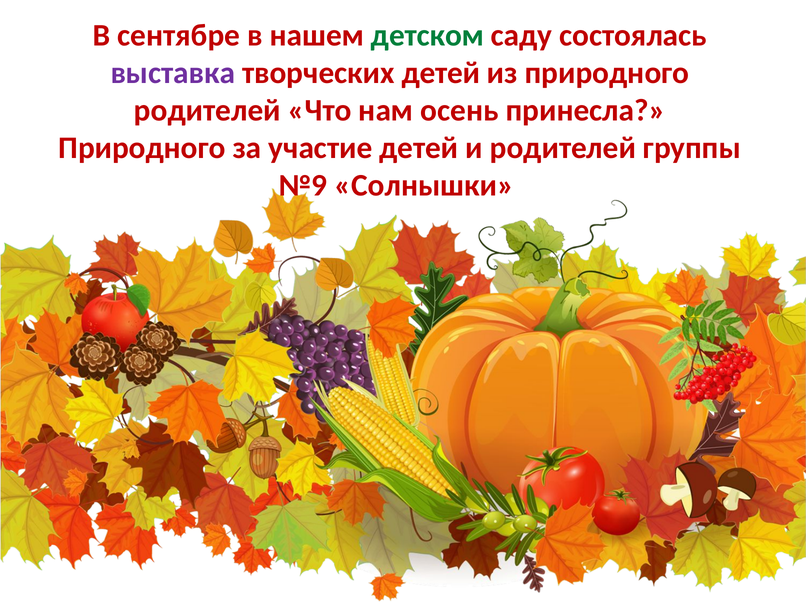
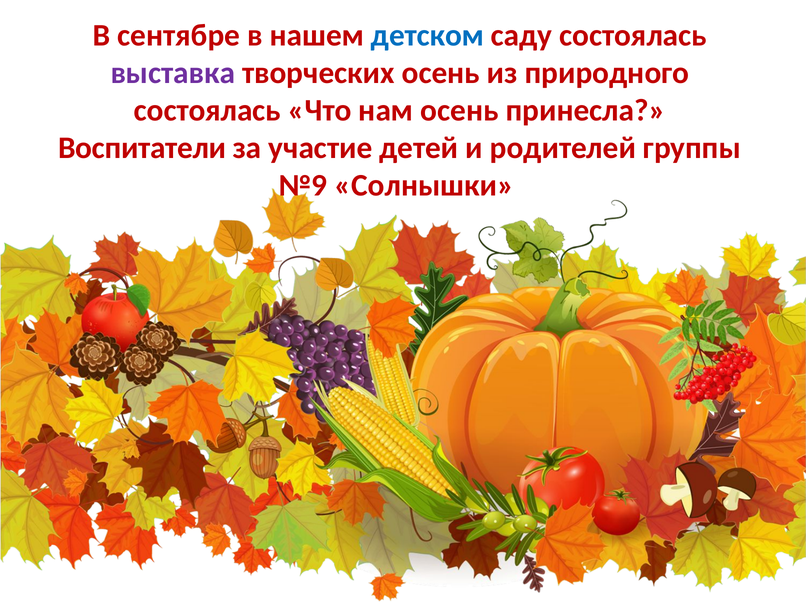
детском colour: green -> blue
творческих детей: детей -> осень
родителей at (207, 110): родителей -> состоялась
Природного at (142, 148): Природного -> Воспитатели
